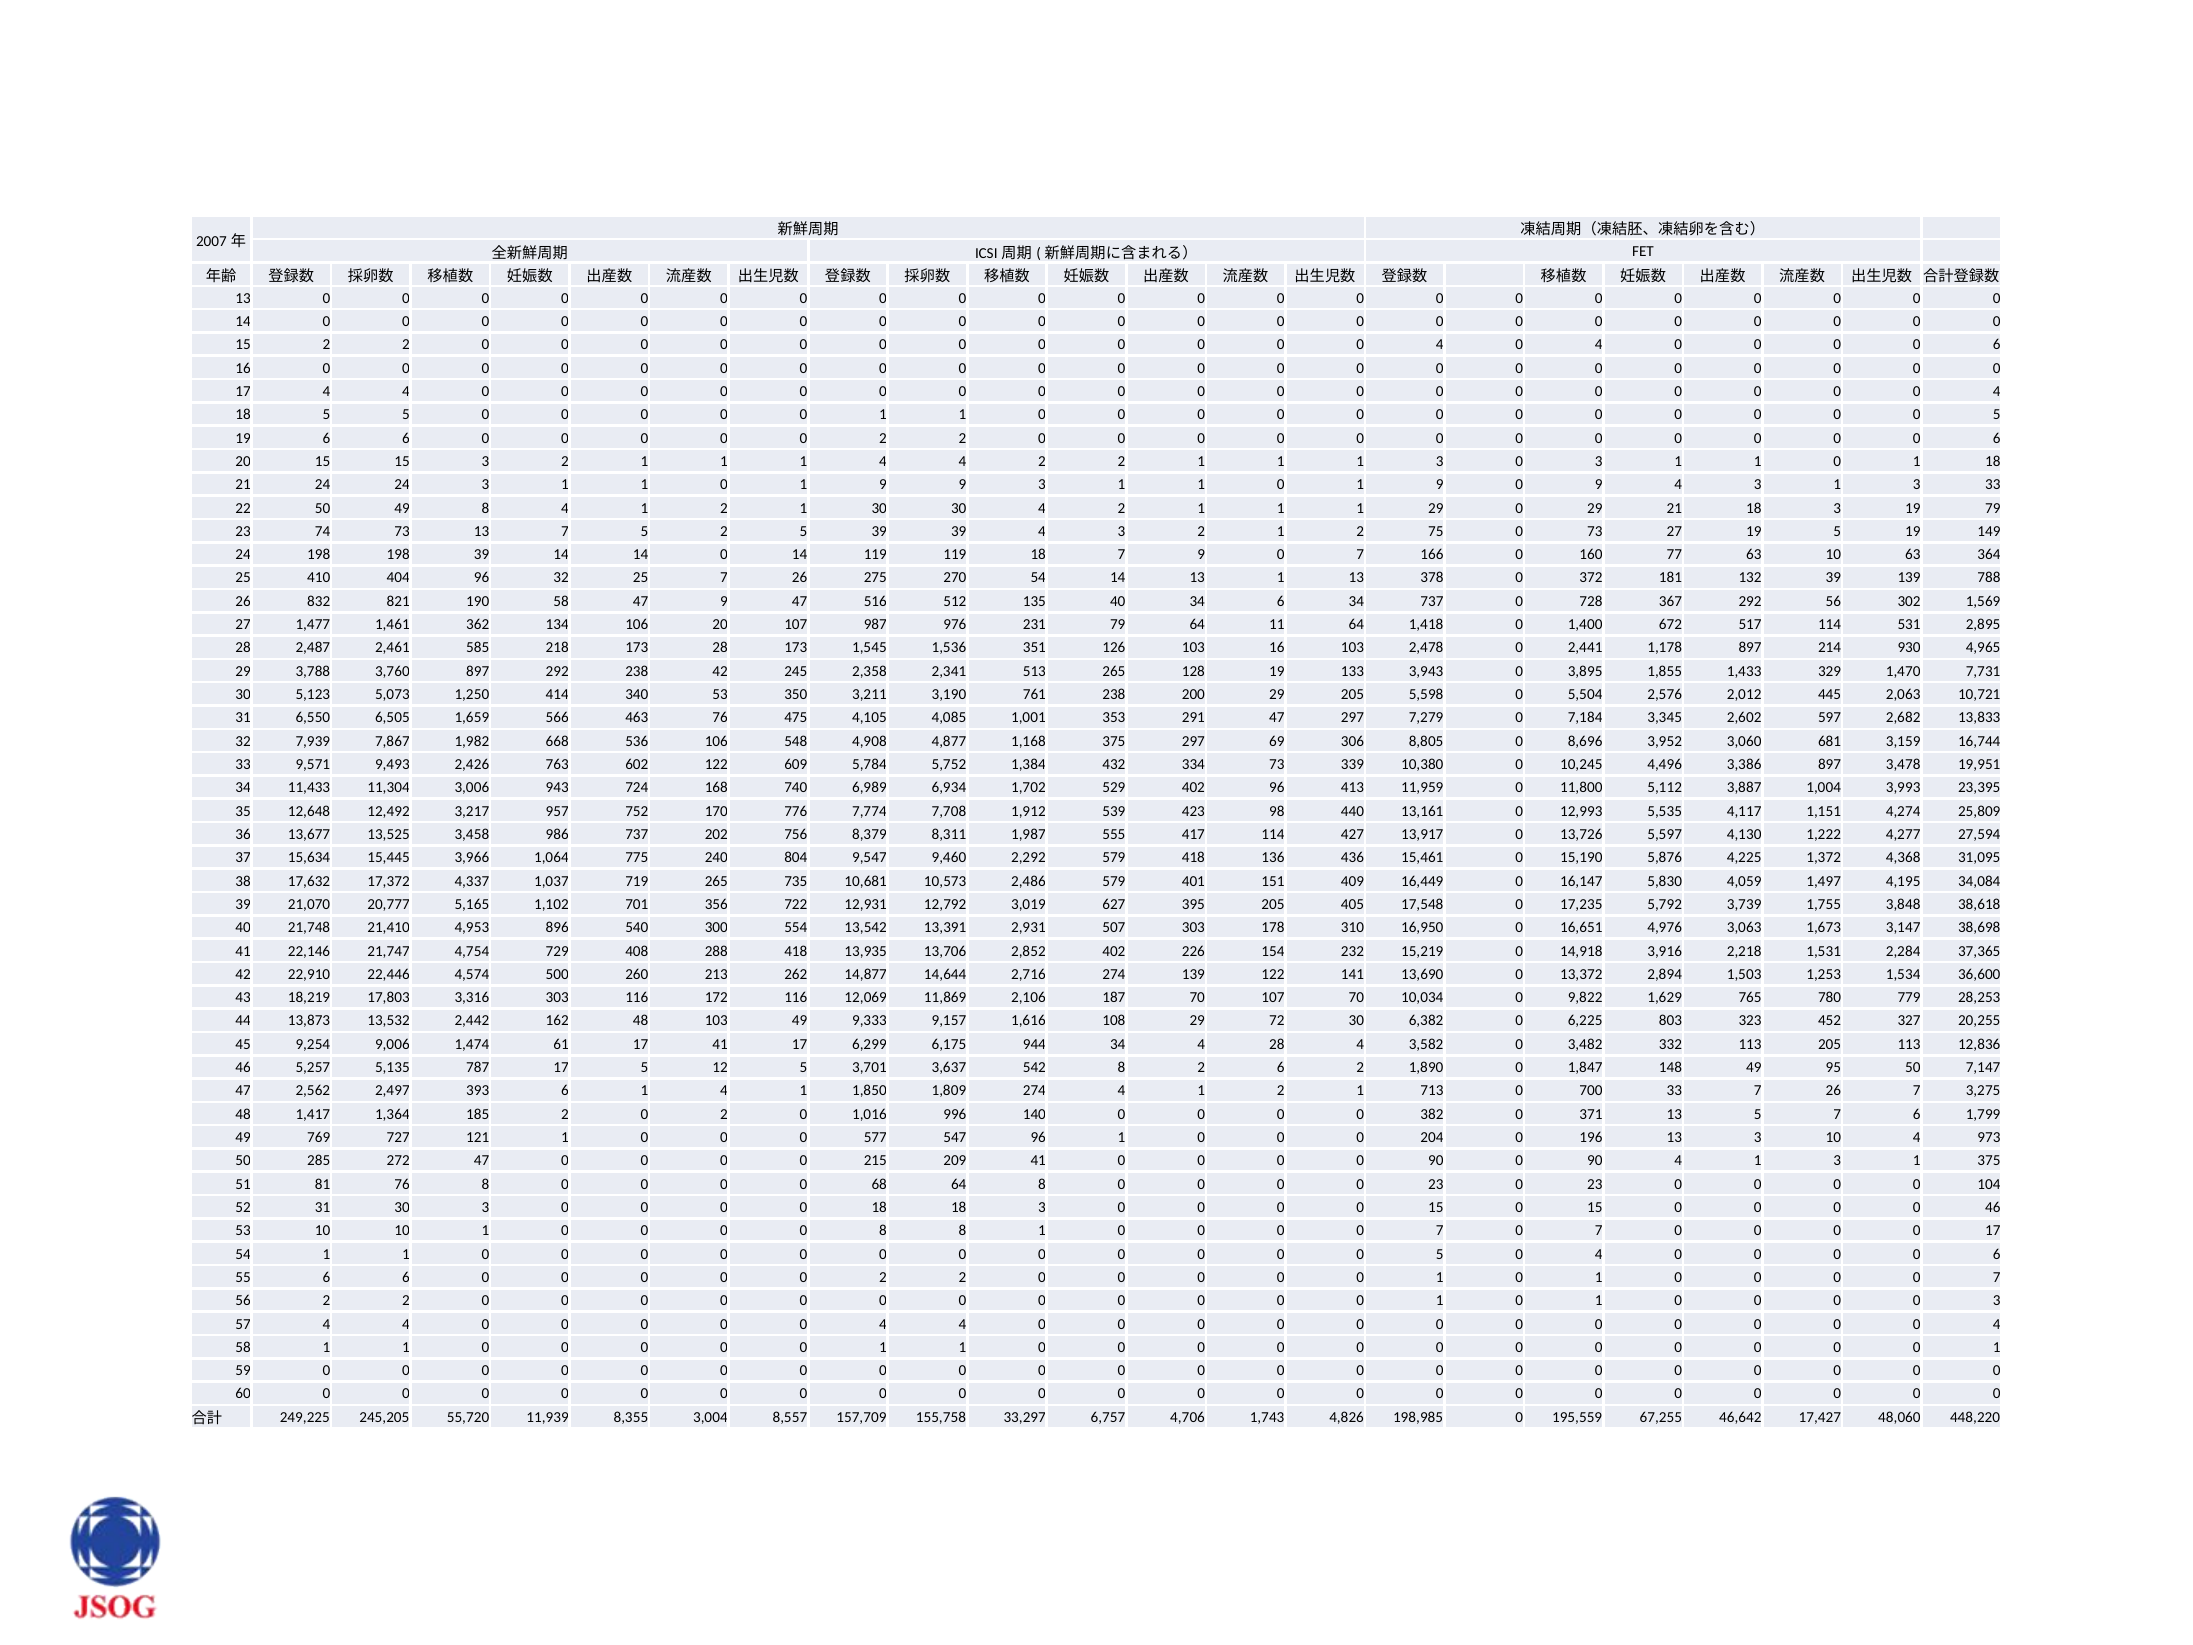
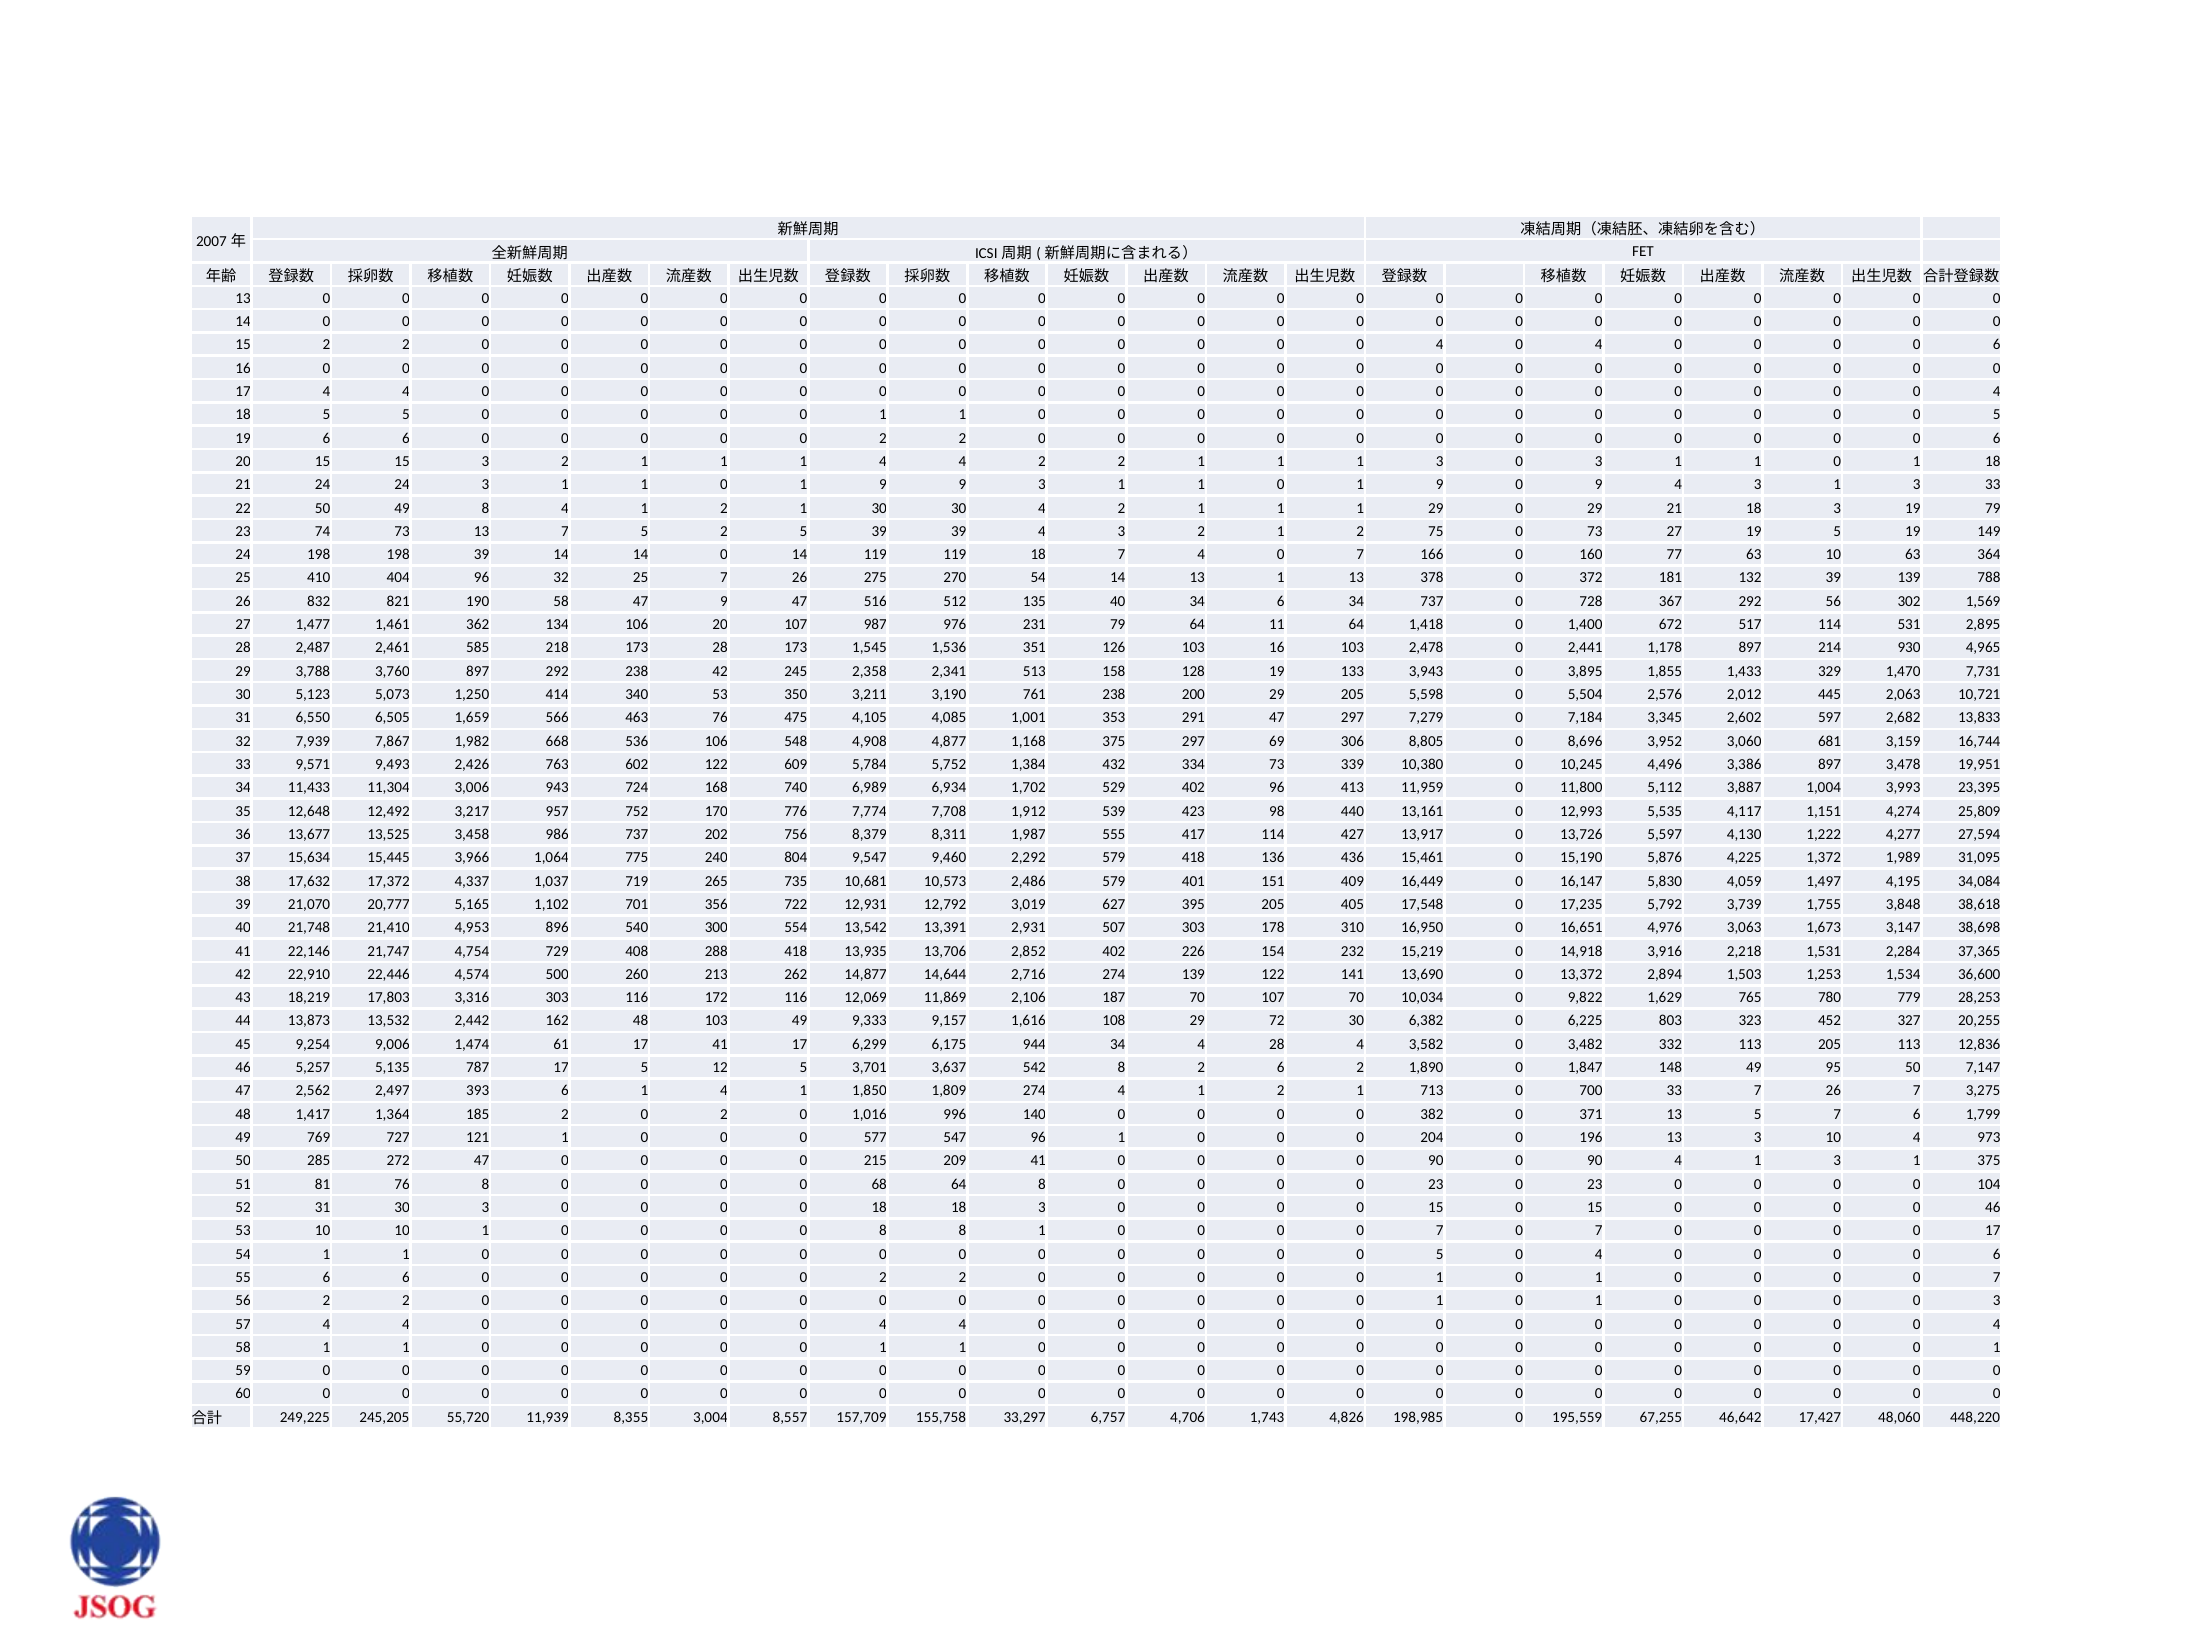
7 9: 9 -> 4
513 265: 265 -> 158
4,368: 4,368 -> 1,989
